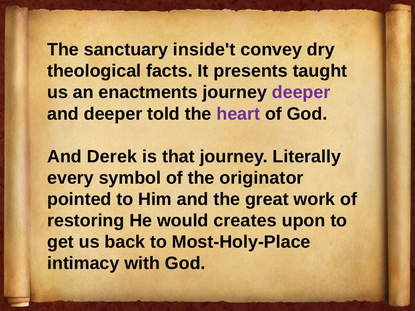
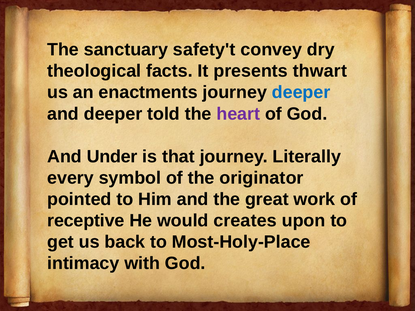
inside't: inside't -> safety't
taught: taught -> thwart
deeper at (301, 92) colour: purple -> blue
Derek: Derek -> Under
restoring: restoring -> receptive
